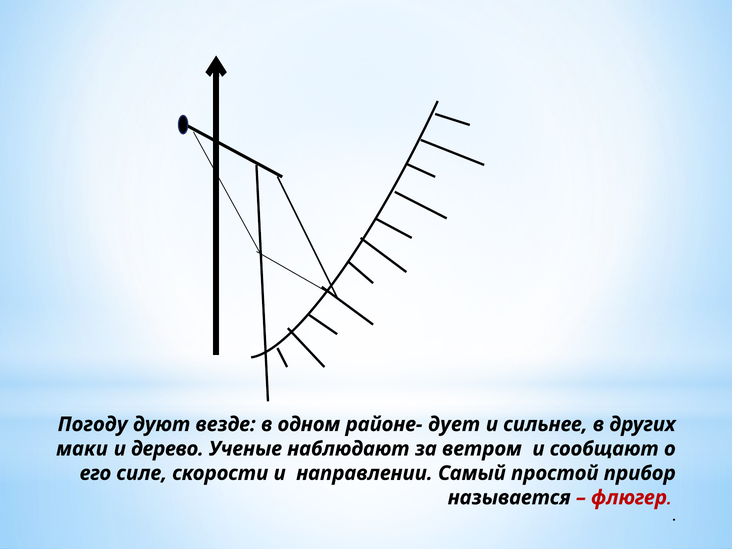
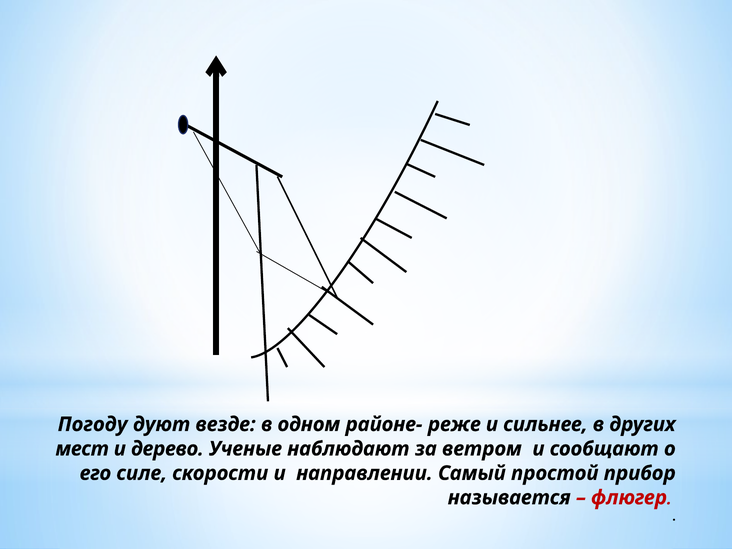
дует: дует -> реже
маки: маки -> мест
